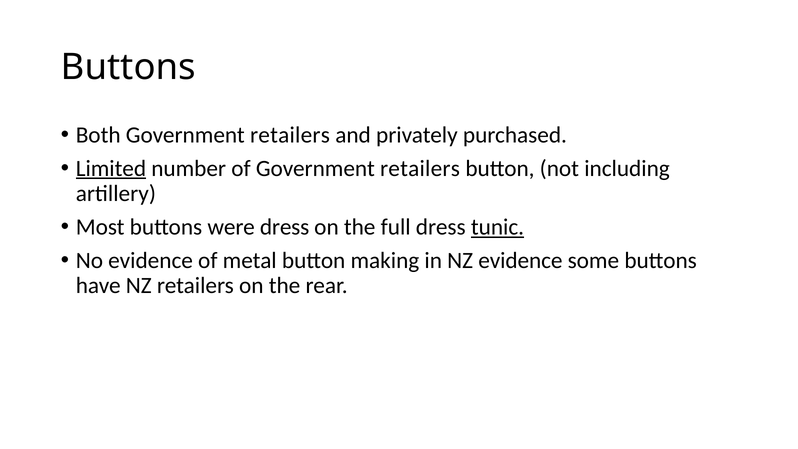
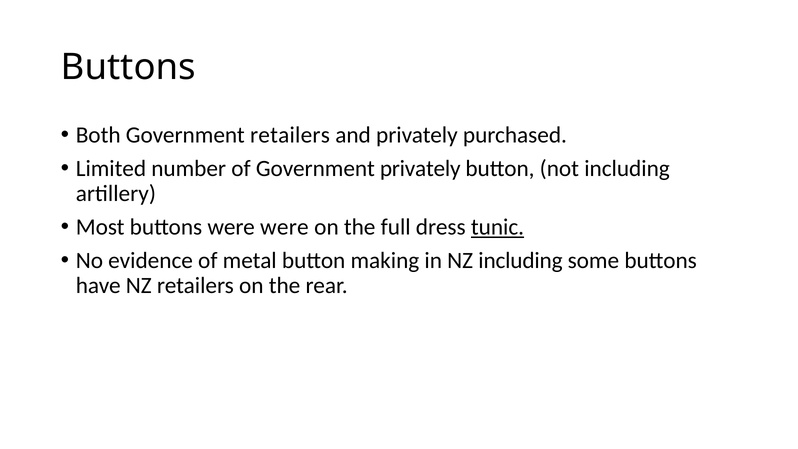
Limited underline: present -> none
of Government retailers: retailers -> privately
were dress: dress -> were
NZ evidence: evidence -> including
